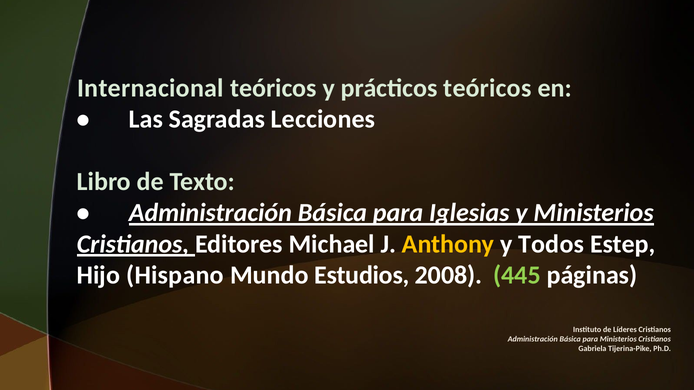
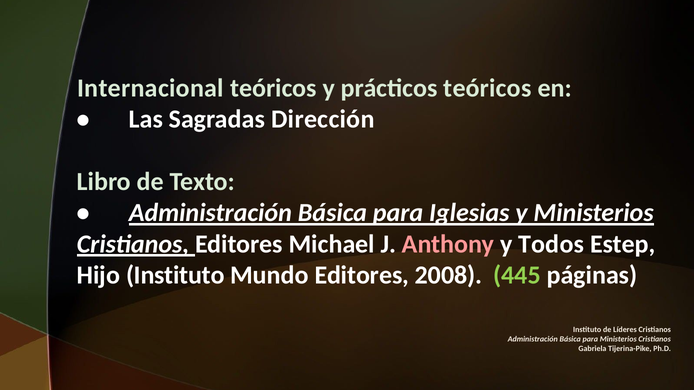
Lecciones: Lecciones -> Dirección
Anthony colour: yellow -> pink
Hijo Hispano: Hispano -> Instituto
Mundo Estudios: Estudios -> Editores
